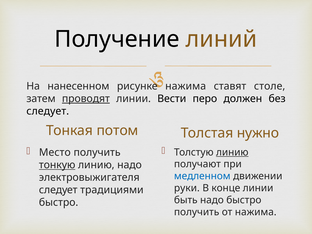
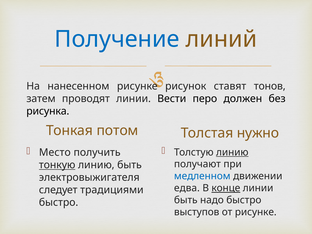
Получение colour: black -> blue
рисунке нажима: нажима -> рисунок
столе: столе -> тонов
проводят underline: present -> none
следует at (48, 111): следует -> рисунка
линию надо: надо -> быть
руки: руки -> едва
конце underline: none -> present
получить at (197, 212): получить -> выступов
от нажима: нажима -> рисунке
